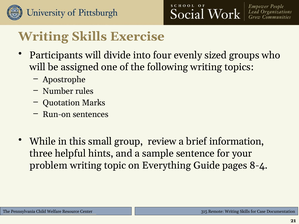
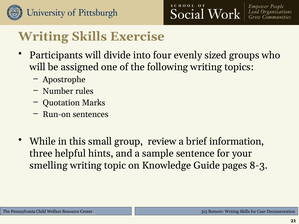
problem: problem -> smelling
Everything: Everything -> Knowledge
8-4: 8-4 -> 8-3
